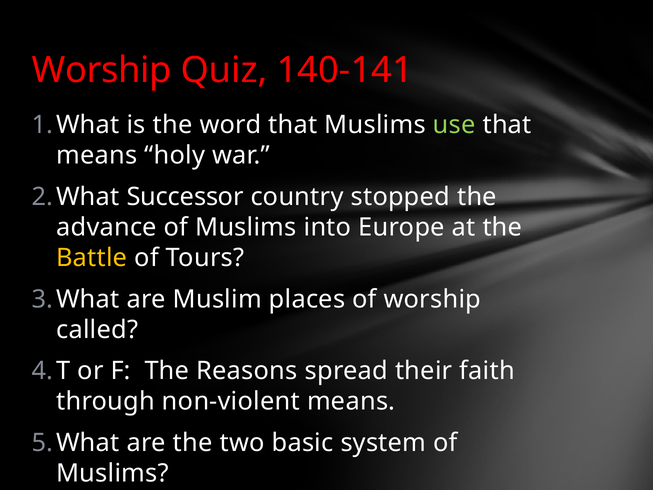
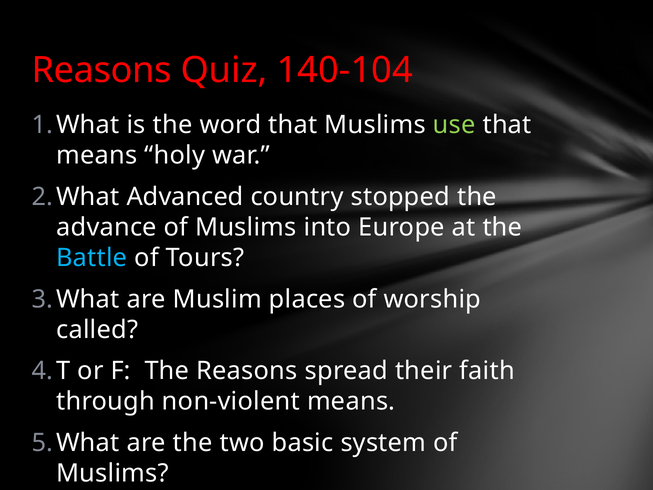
Worship at (102, 70): Worship -> Reasons
140-141: 140-141 -> 140-104
Successor: Successor -> Advanced
Battle colour: yellow -> light blue
